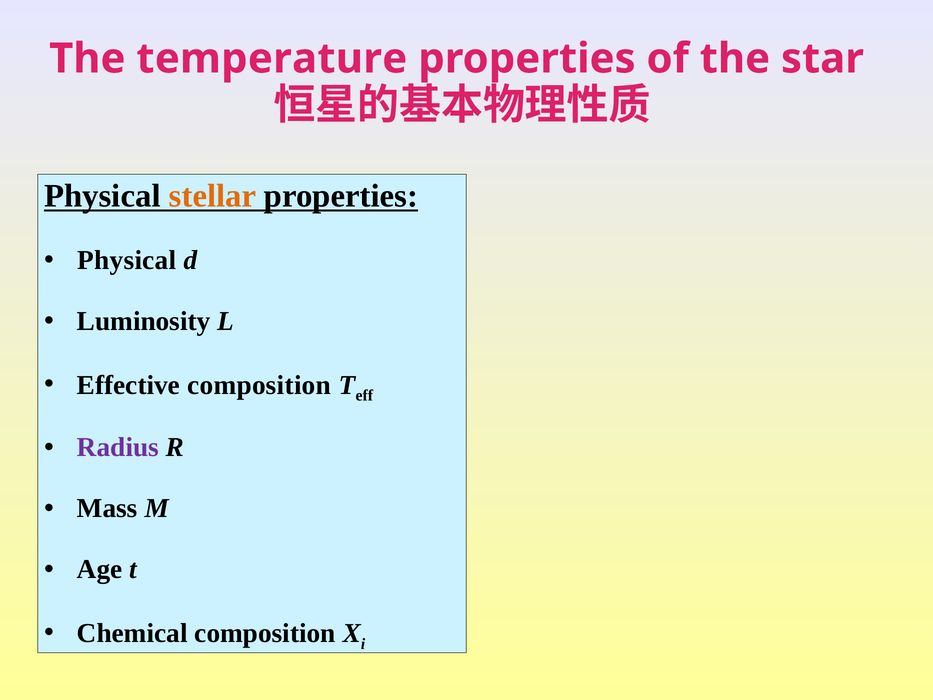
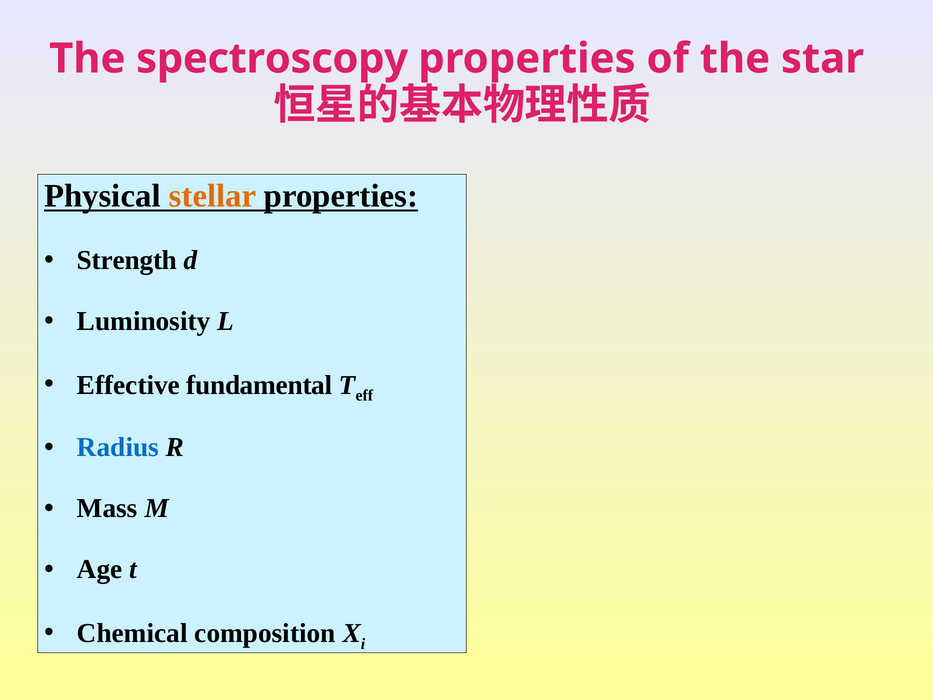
temperature: temperature -> spectroscopy
Physical at (127, 260): Physical -> Strength
Effective composition: composition -> fundamental
Radius colour: purple -> blue
